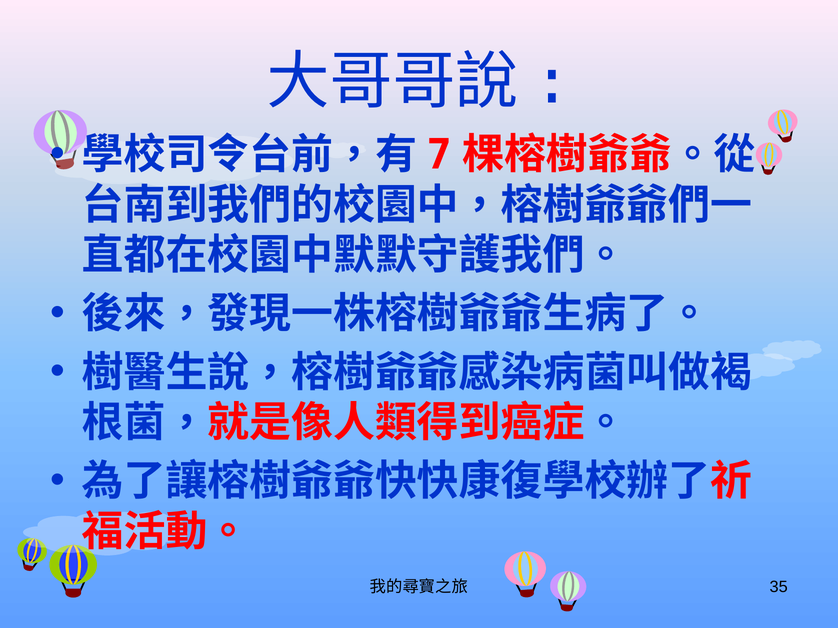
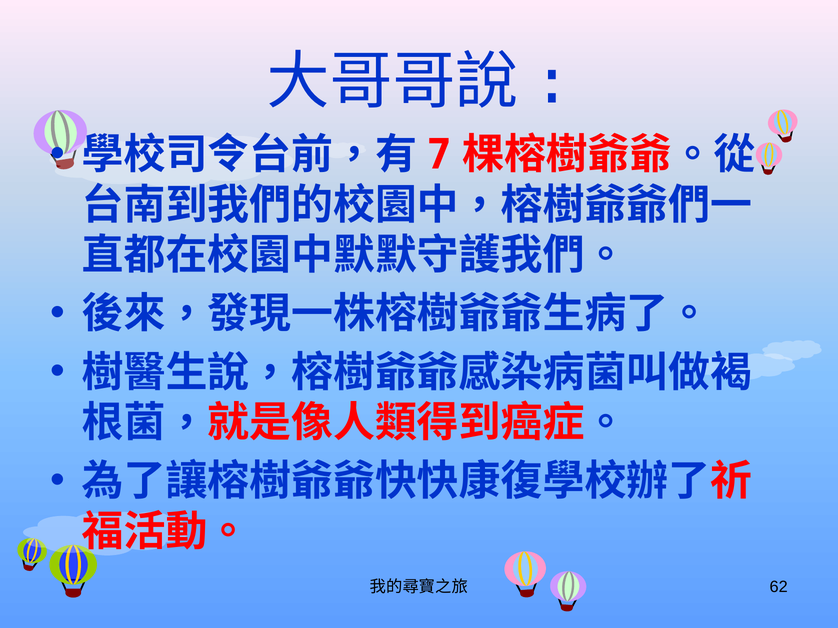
35: 35 -> 62
